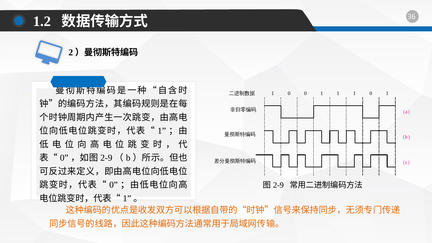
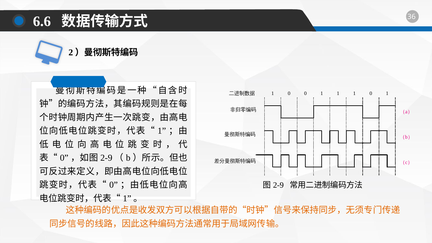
1.2: 1.2 -> 6.6
